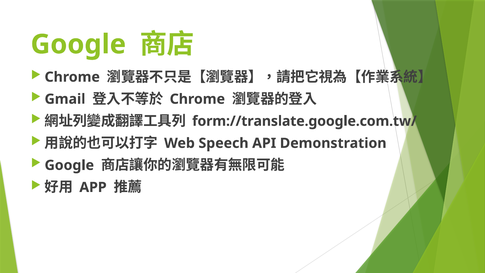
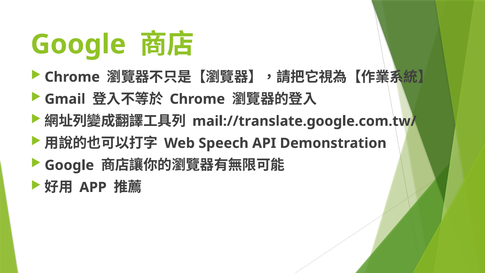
form://translate.google.com.tw/: form://translate.google.com.tw/ -> mail://translate.google.com.tw/
